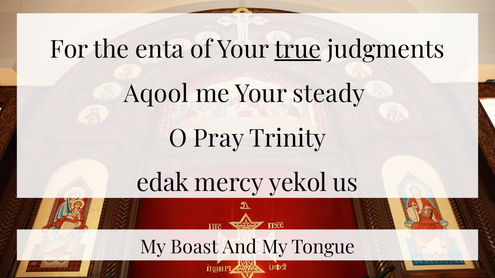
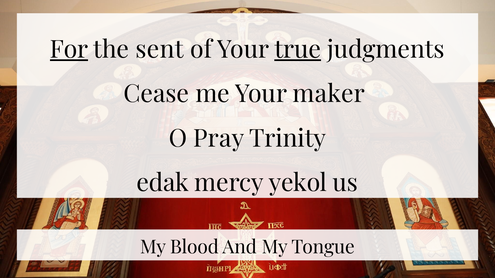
For underline: none -> present
enta: enta -> sent
Aqool: Aqool -> Cease
steady: steady -> maker
Boast: Boast -> Blood
